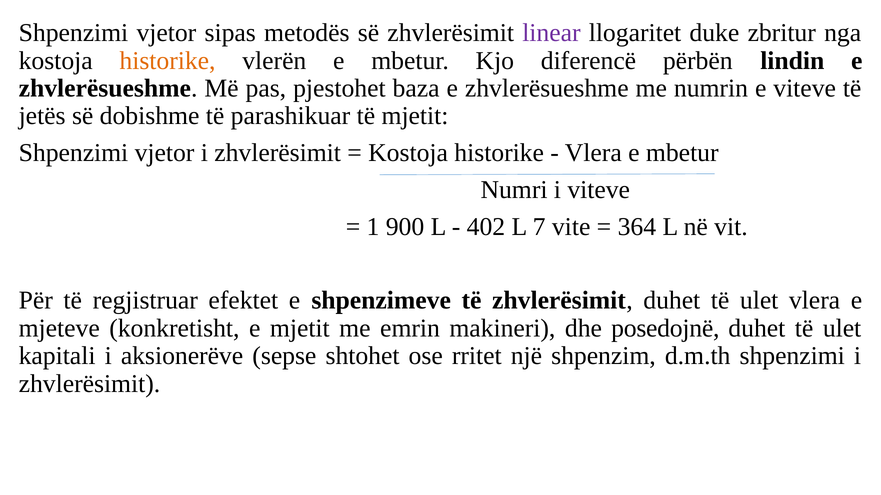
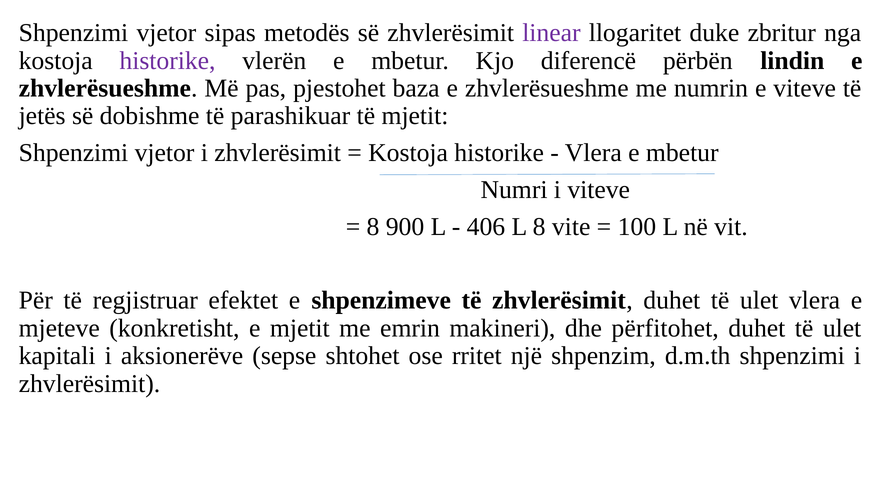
historike at (168, 61) colour: orange -> purple
1 at (373, 227): 1 -> 8
402: 402 -> 406
L 7: 7 -> 8
364: 364 -> 100
posedojnë: posedojnë -> përfitohet
